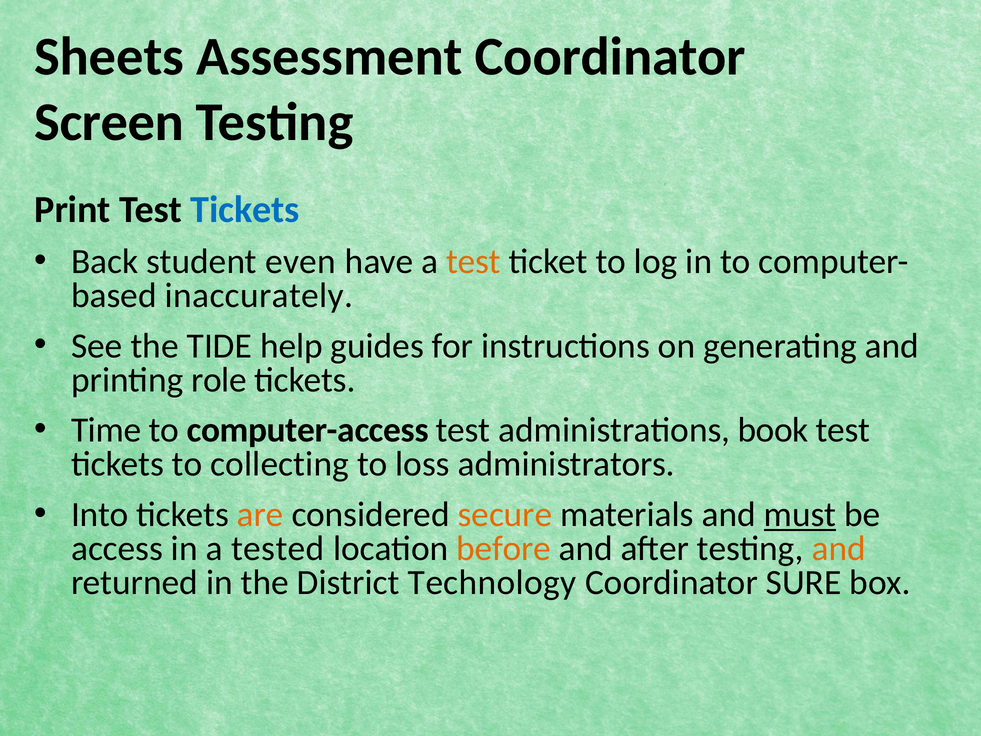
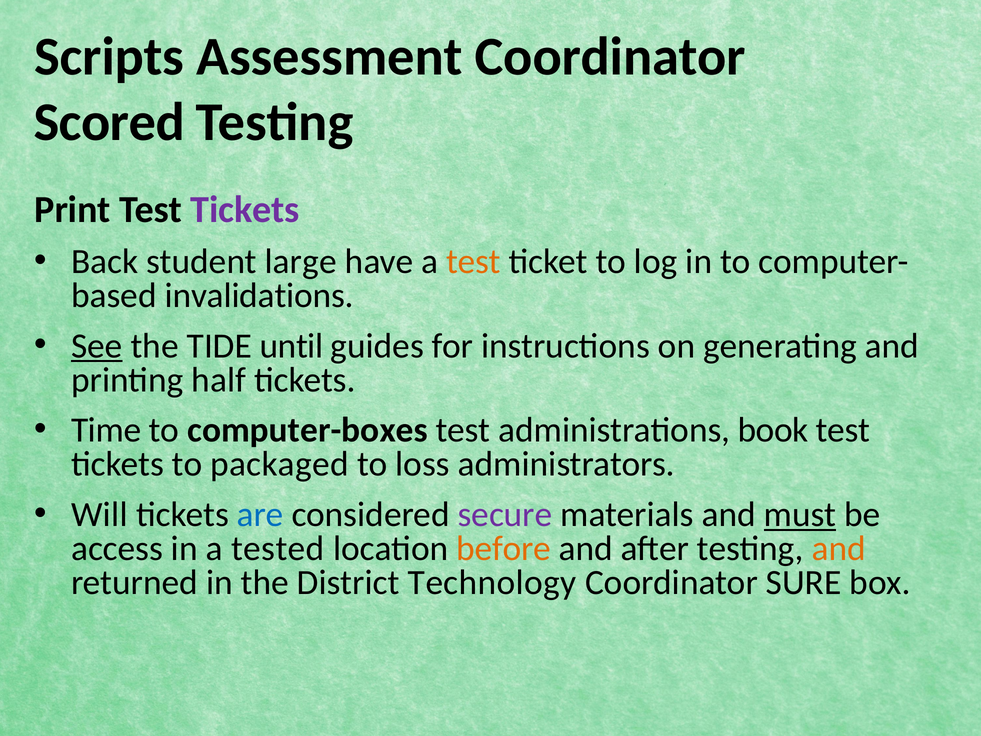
Sheets: Sheets -> Scripts
Screen: Screen -> Scored
Tickets at (245, 210) colour: blue -> purple
even: even -> large
inaccurately: inaccurately -> invalidations
See underline: none -> present
help: help -> until
role: role -> half
computer-access: computer-access -> computer-boxes
collecting: collecting -> packaged
Into: Into -> Will
are colour: orange -> blue
secure colour: orange -> purple
